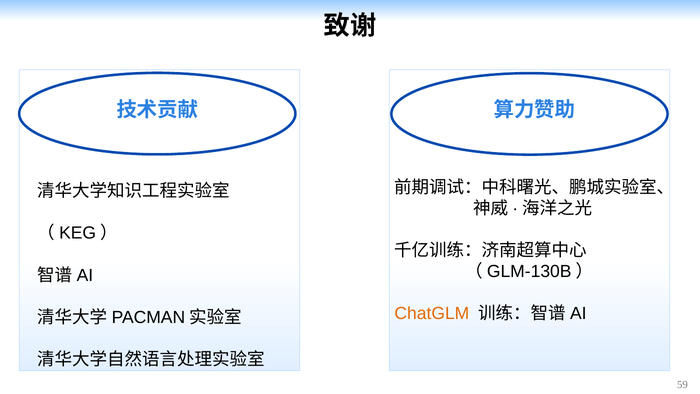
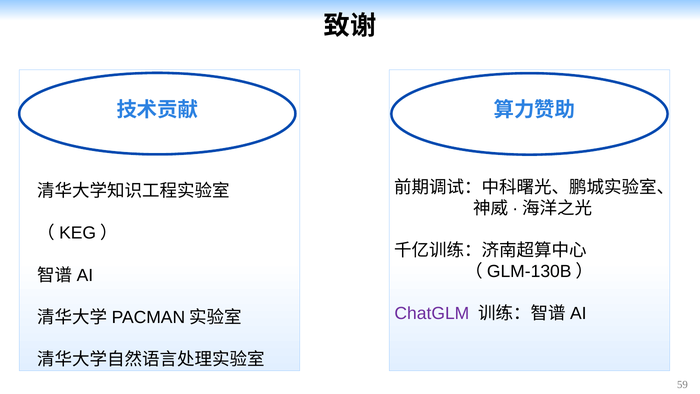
ChatGLM colour: orange -> purple
